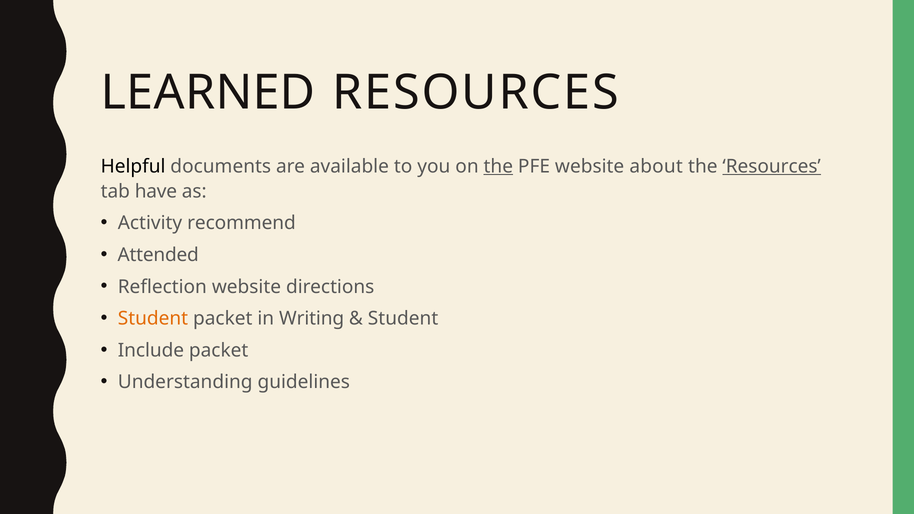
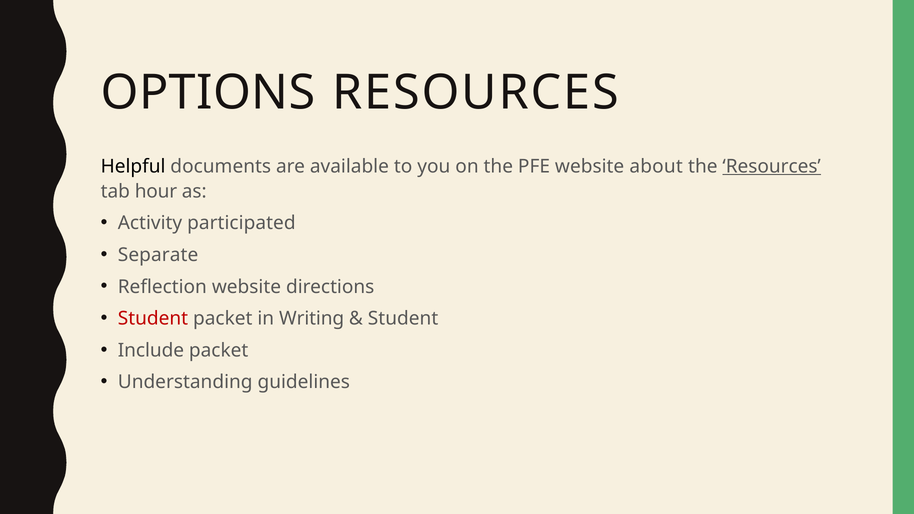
LEARNED: LEARNED -> OPTIONS
the at (498, 166) underline: present -> none
have: have -> hour
recommend: recommend -> participated
Attended: Attended -> Separate
Student at (153, 319) colour: orange -> red
